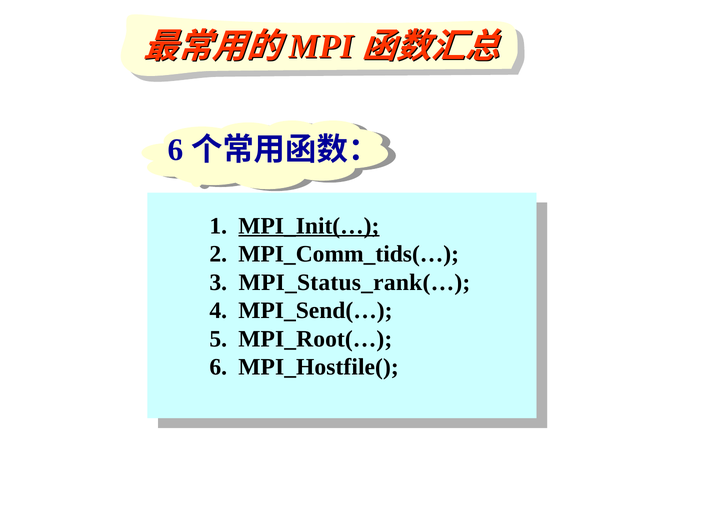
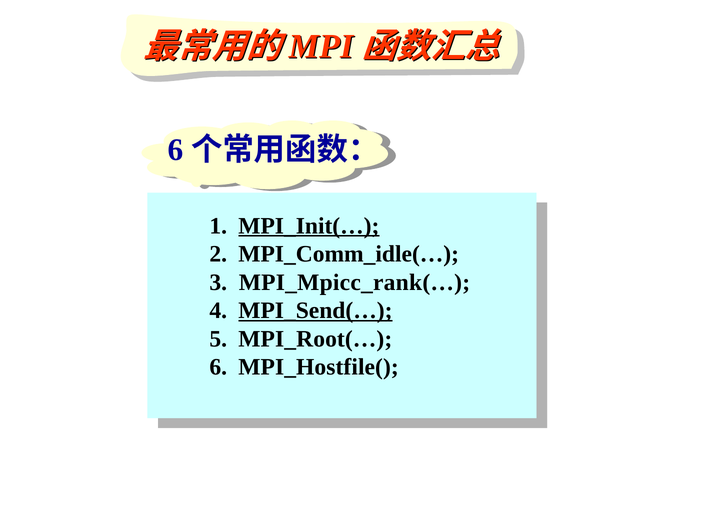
MPI_Comm_tids(…: MPI_Comm_tids(… -> MPI_Comm_idle(…
MPI_Status_rank(…: MPI_Status_rank(… -> MPI_Mpicc_rank(…
MPI_Send(… underline: none -> present
